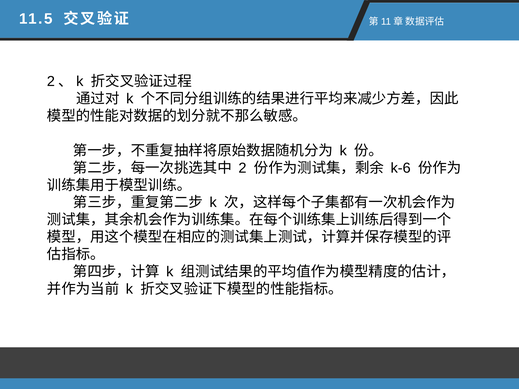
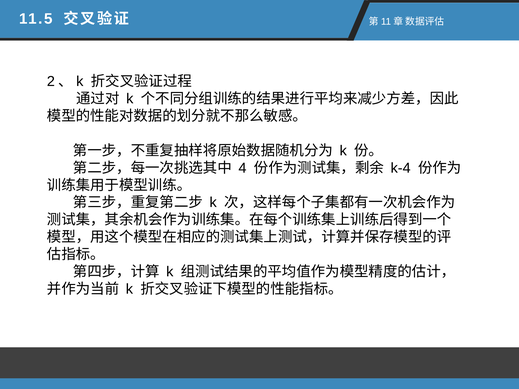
2: 2 -> 4
k-6: k-6 -> k-4
